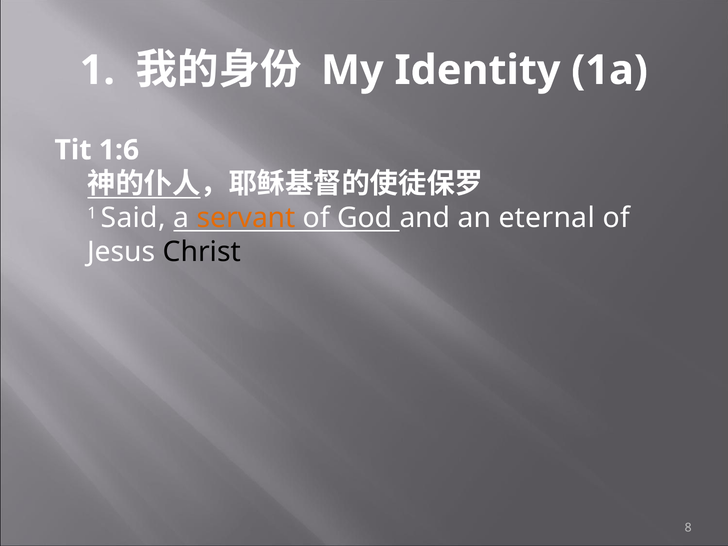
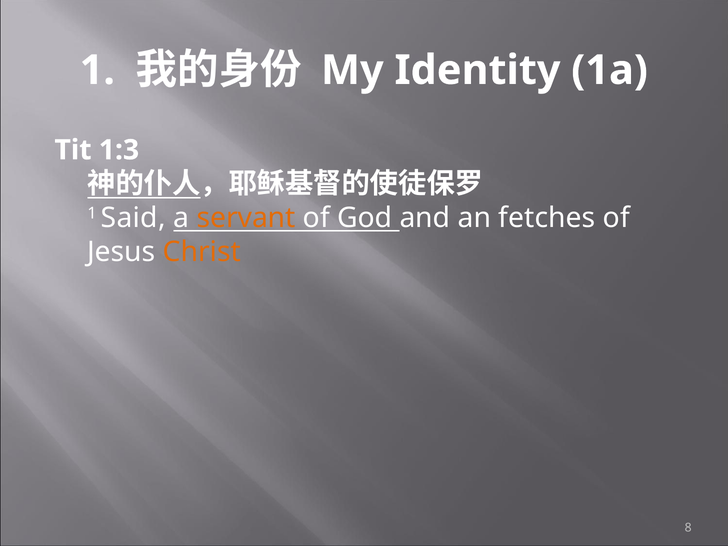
1:6: 1:6 -> 1:3
eternal: eternal -> fetches
Christ colour: black -> orange
